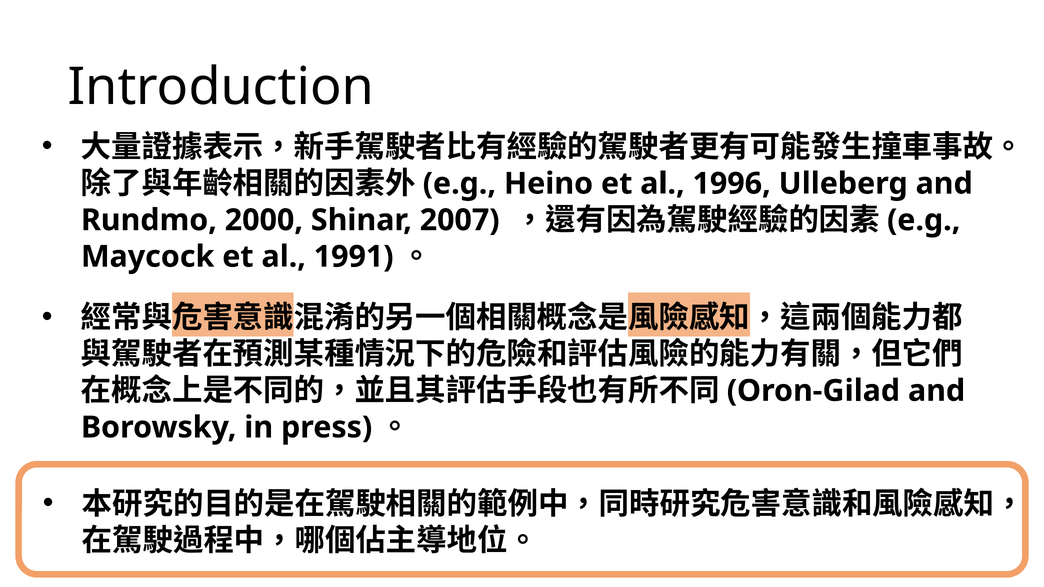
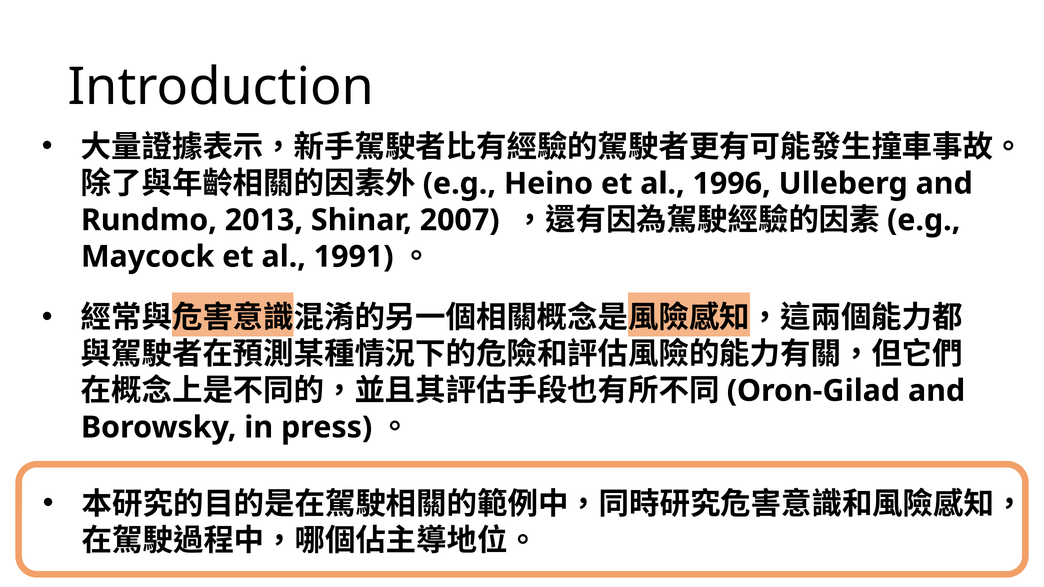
2000: 2000 -> 2013
